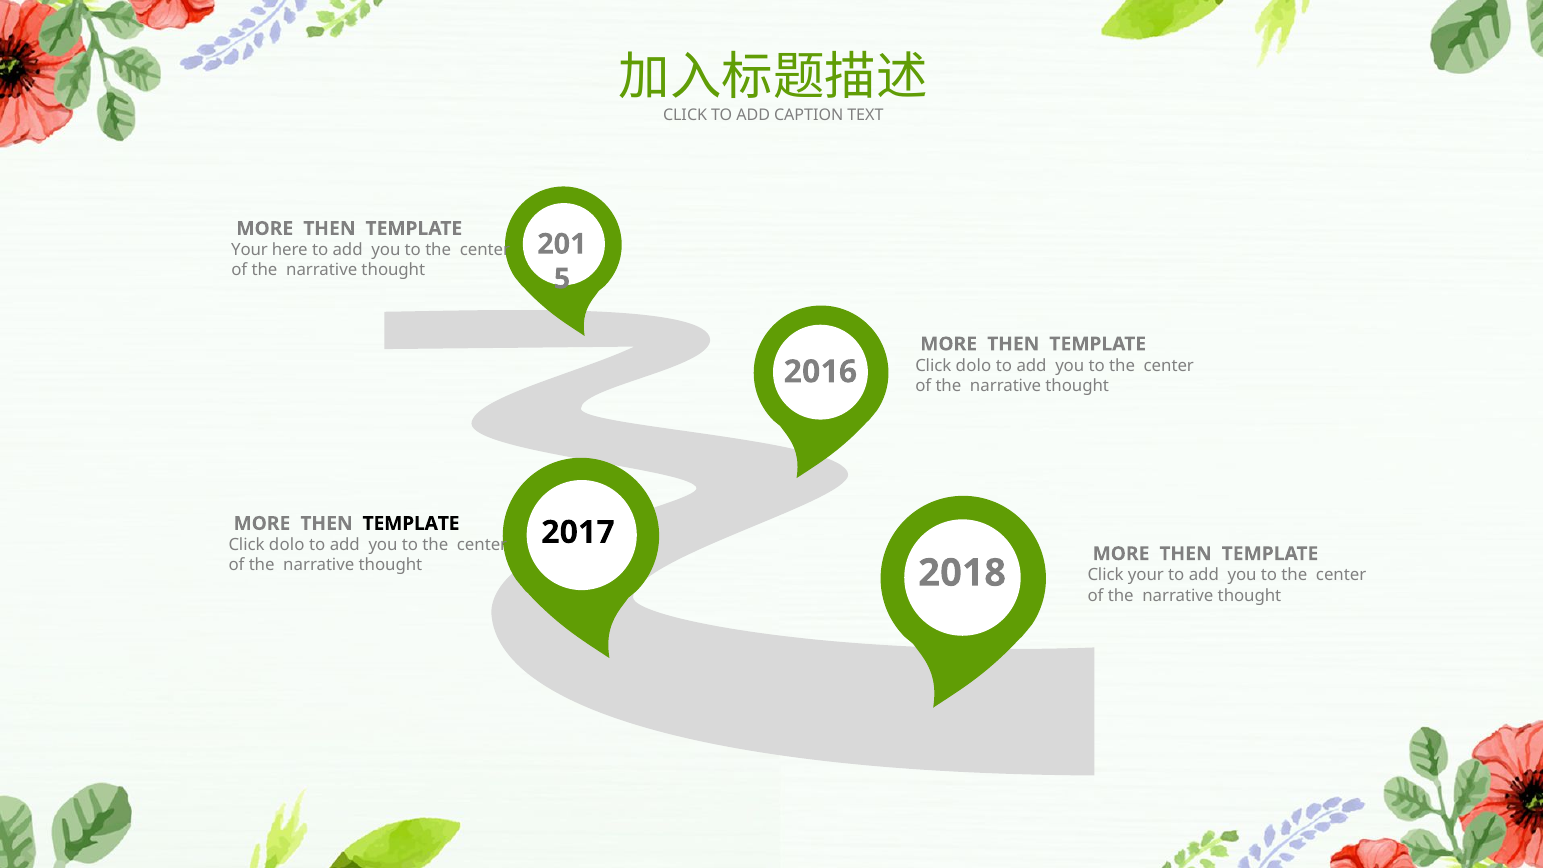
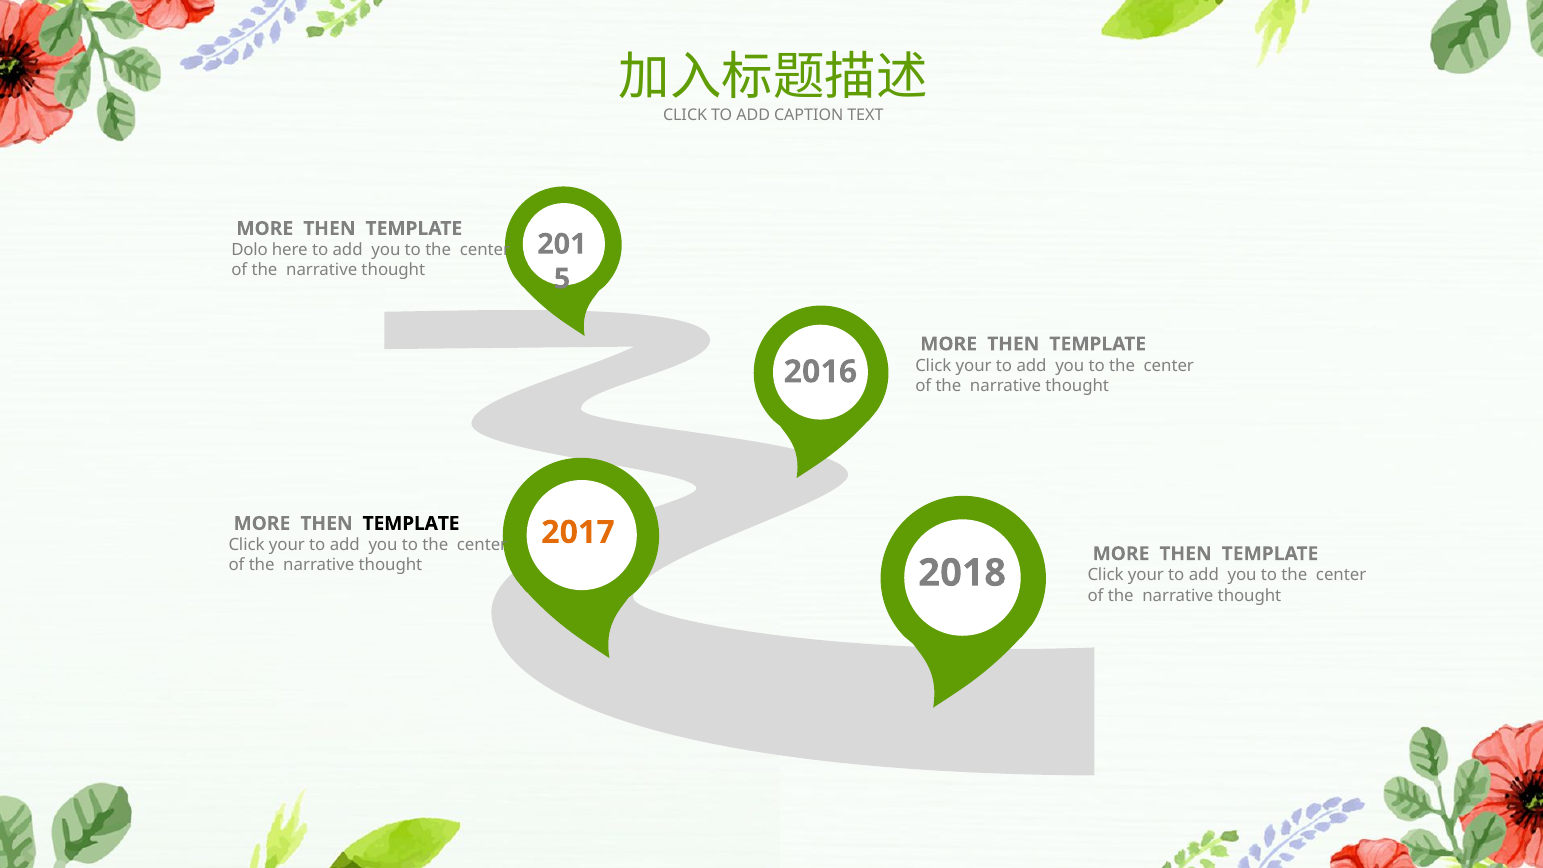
Your at (250, 250): Your -> Dolo
dolo at (974, 366): dolo -> your
2017 colour: black -> orange
dolo at (287, 545): dolo -> your
